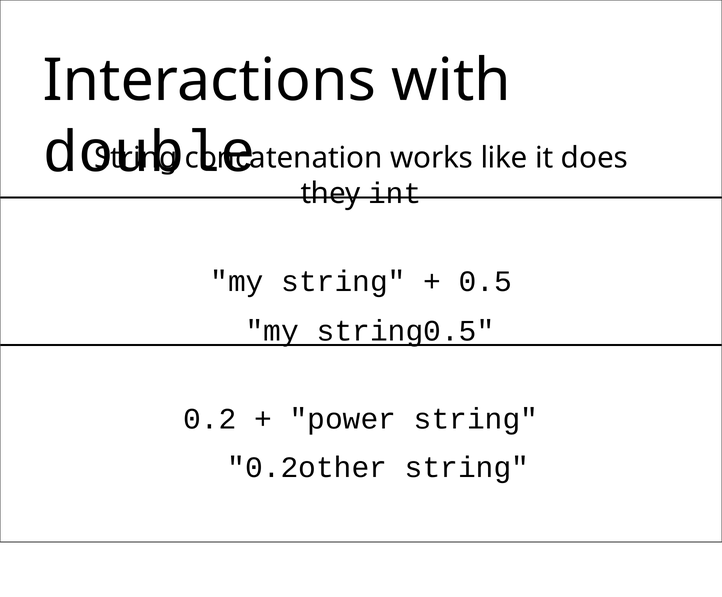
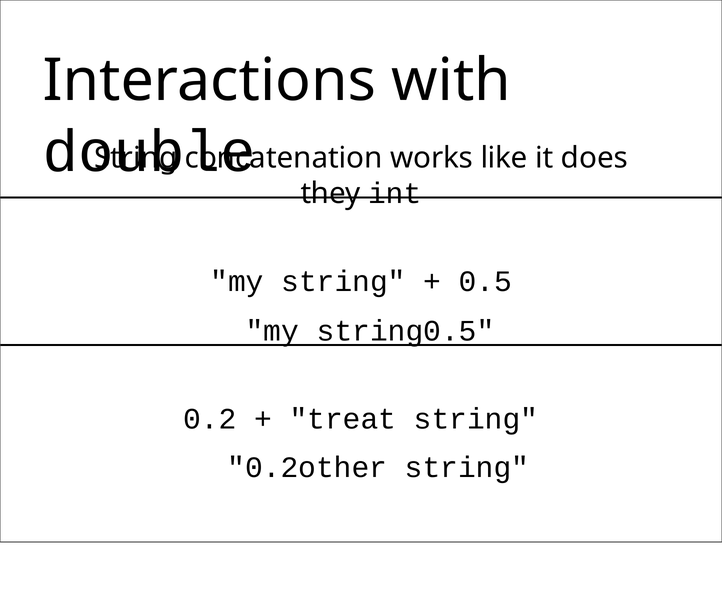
power: power -> treat
